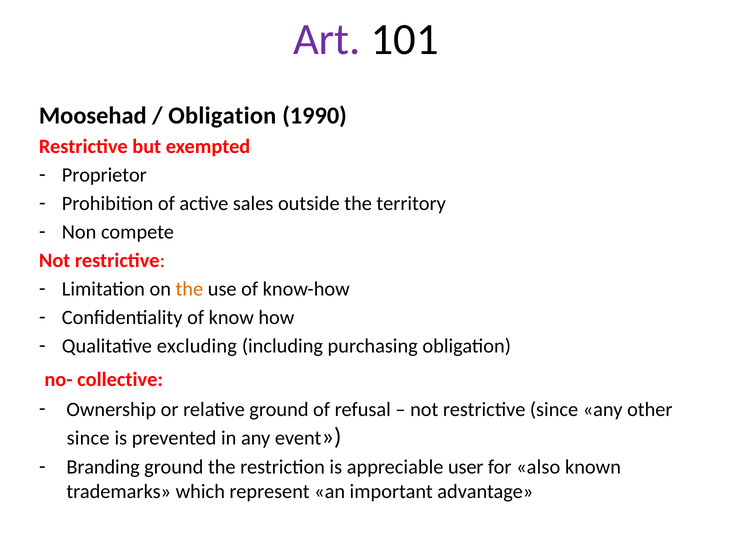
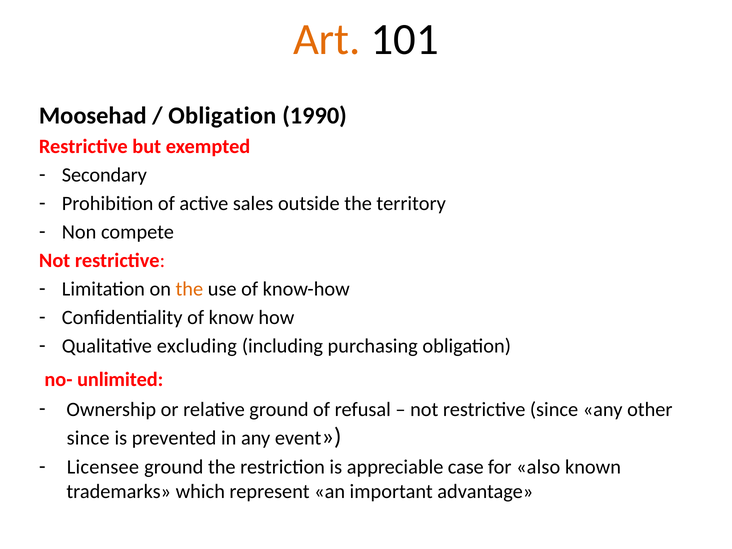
Art colour: purple -> orange
Proprietor: Proprietor -> Secondary
collective: collective -> unlimited
Branding: Branding -> Licensee
user: user -> case
